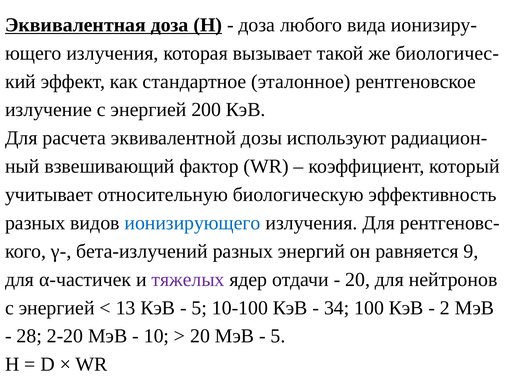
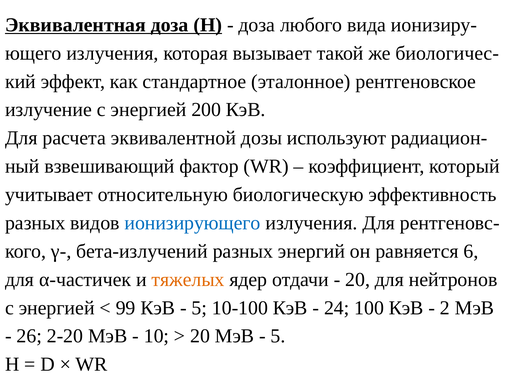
9: 9 -> 6
тяжелых colour: purple -> orange
13: 13 -> 99
34: 34 -> 24
28: 28 -> 26
